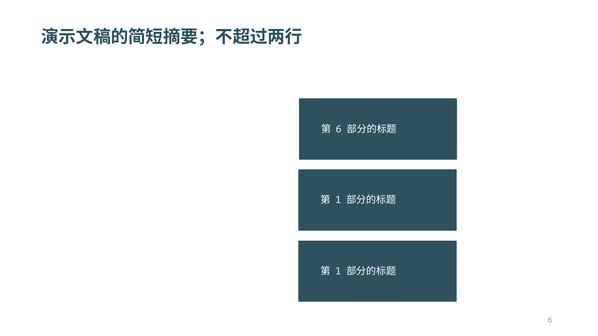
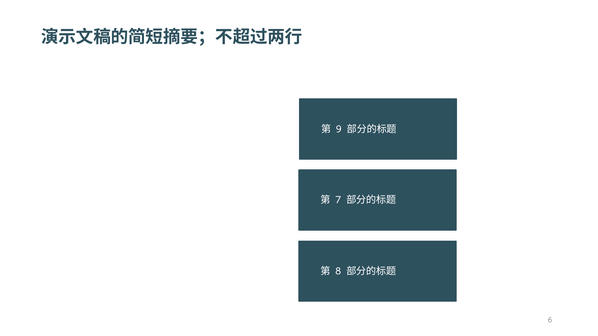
6 at (339, 129): 6 -> 9
1 at (338, 200): 1 -> 7
1 at (338, 271): 1 -> 8
